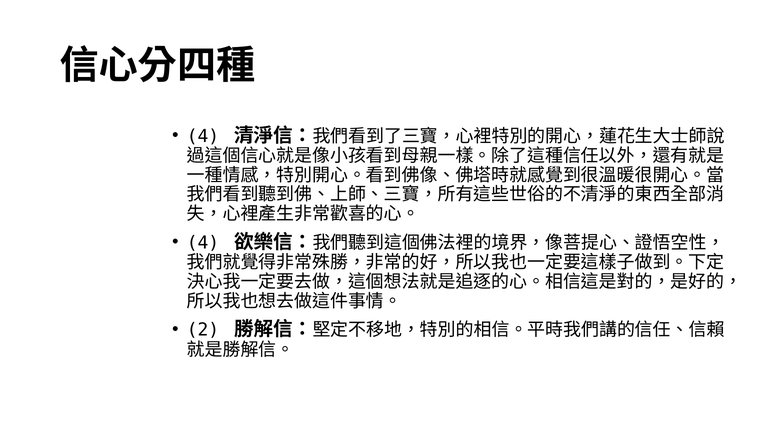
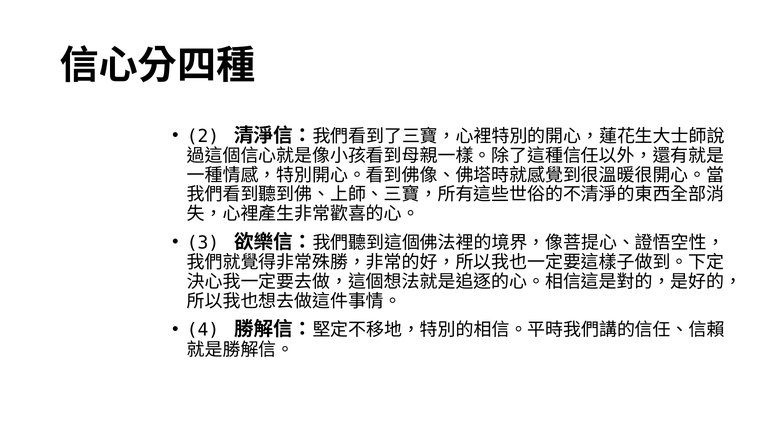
4 at (203, 136): 4 -> 2
4 at (203, 243): 4 -> 3
2: 2 -> 4
